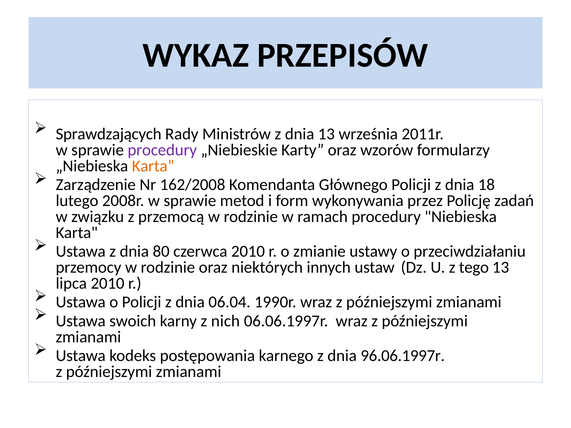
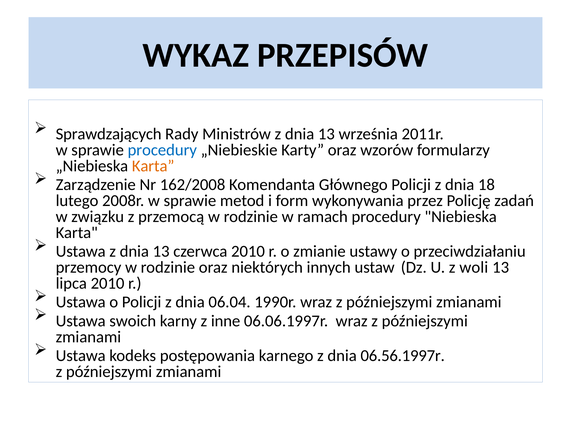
procedury at (162, 150) colour: purple -> blue
Ustawa z dnia 80: 80 -> 13
tego: tego -> woli
nich: nich -> inne
96.06.1997r: 96.06.1997r -> 06.56.1997r
